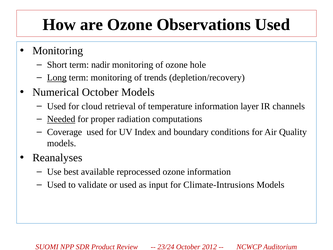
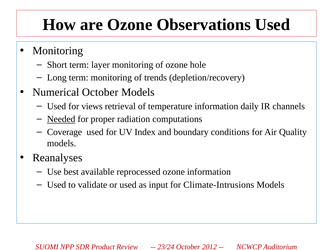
nadir: nadir -> layer
Long underline: present -> none
cloud: cloud -> views
layer: layer -> daily
